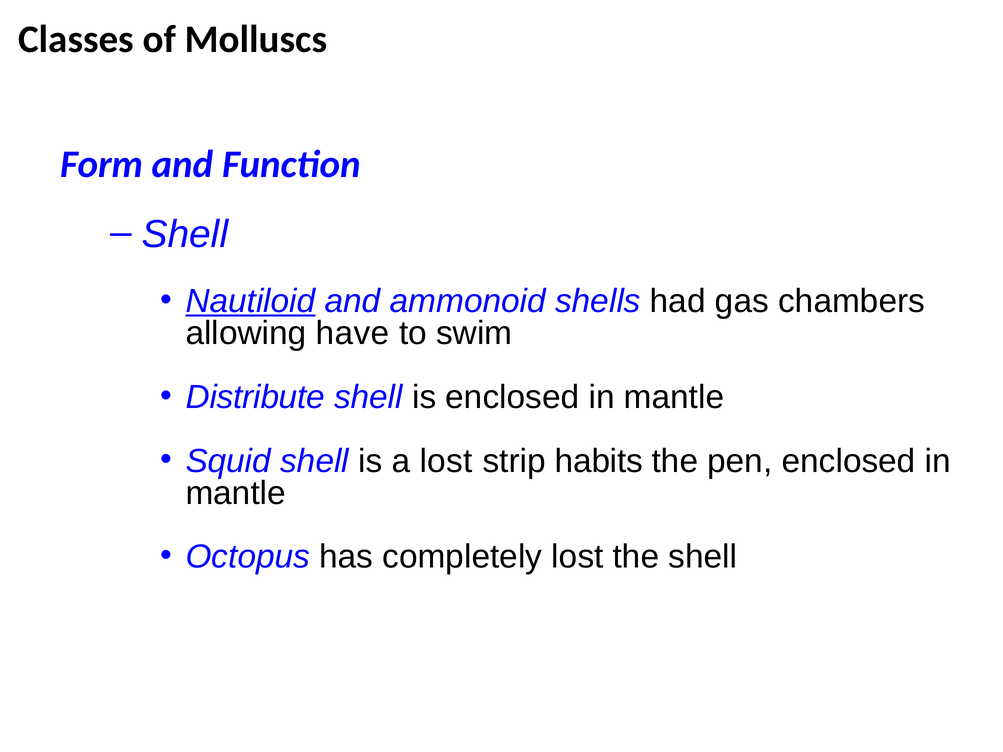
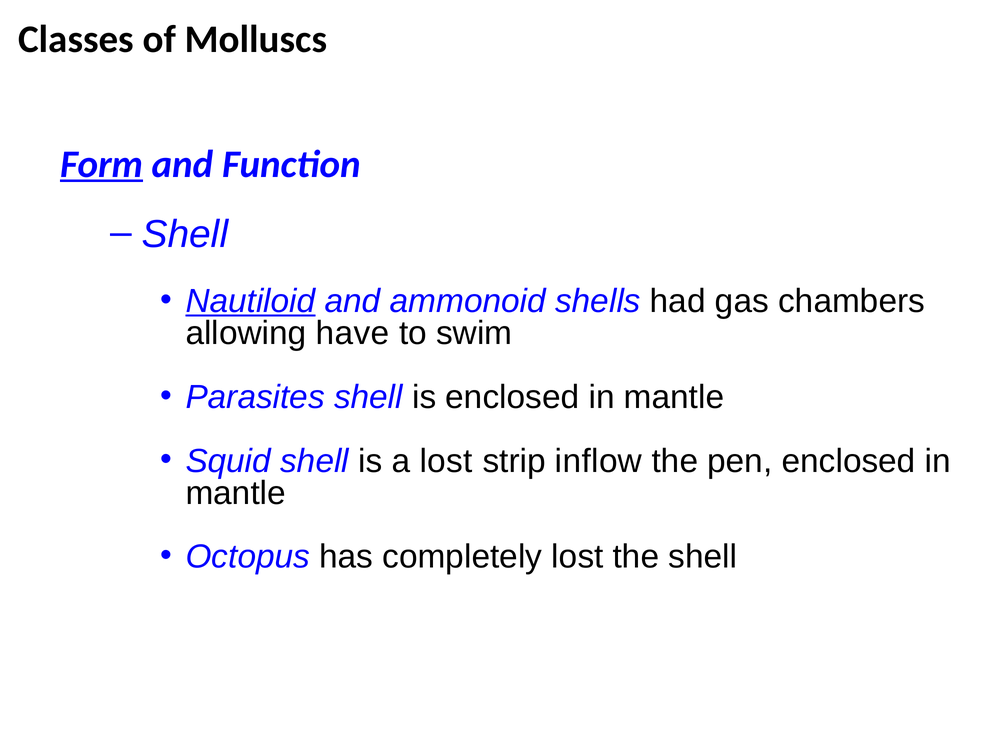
Form underline: none -> present
Distribute: Distribute -> Parasites
habits: habits -> inflow
